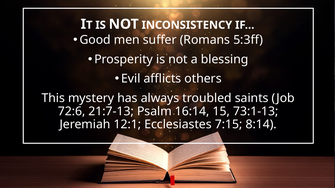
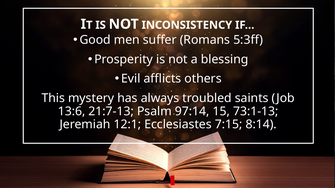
72:6: 72:6 -> 13:6
16:14: 16:14 -> 97:14
